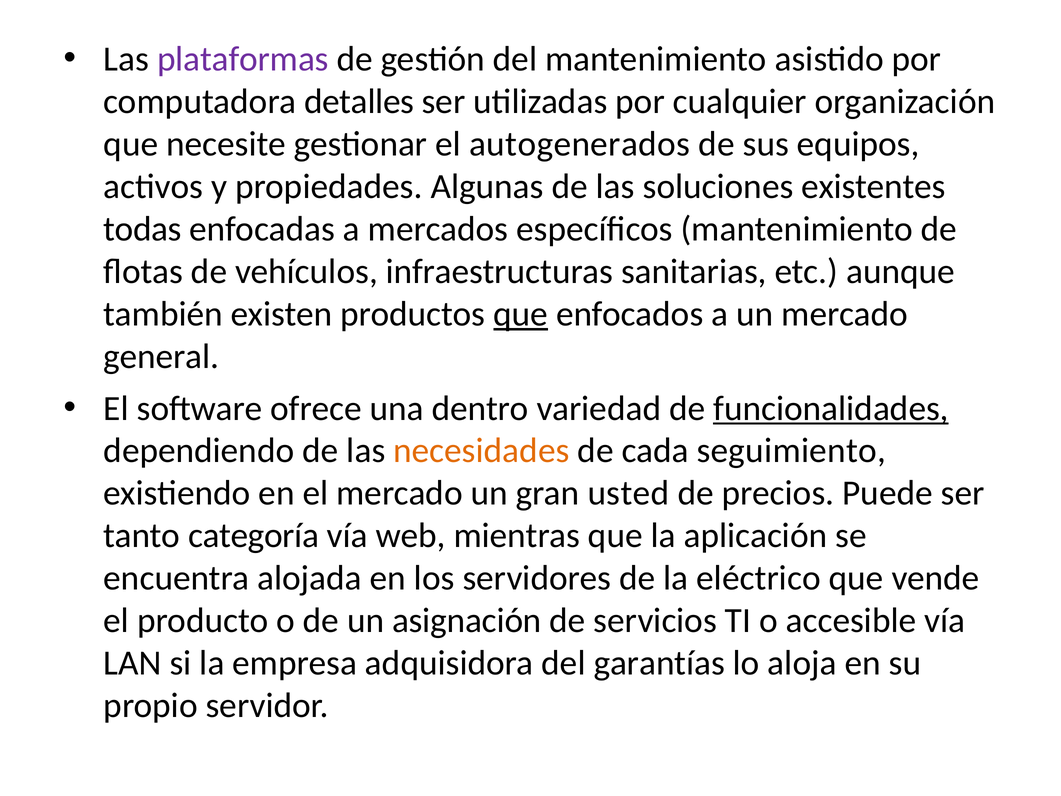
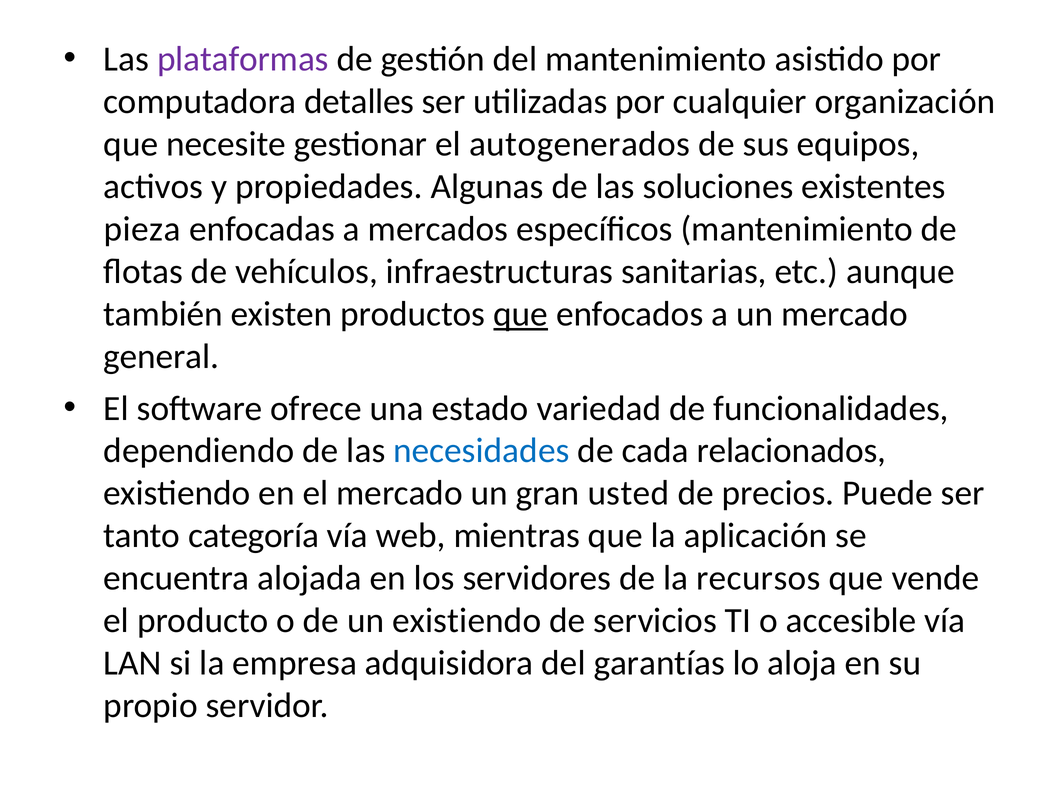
todas: todas -> pieza
dentro: dentro -> estado
funcionalidades underline: present -> none
necesidades colour: orange -> blue
seguimiento: seguimiento -> relacionados
eléctrico: eléctrico -> recursos
un asignación: asignación -> existiendo
